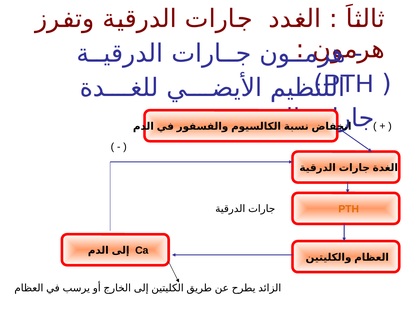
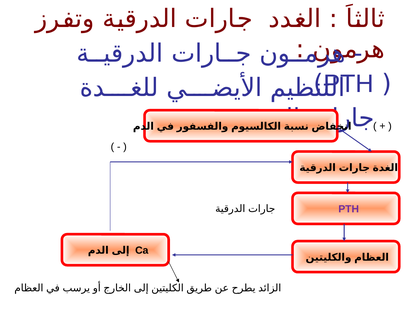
PTH at (349, 209) colour: orange -> purple
